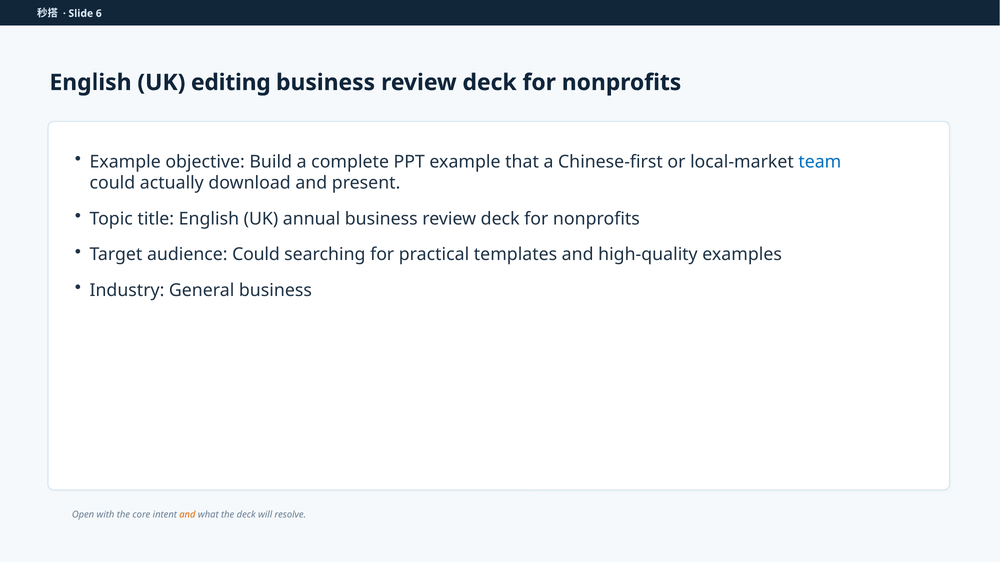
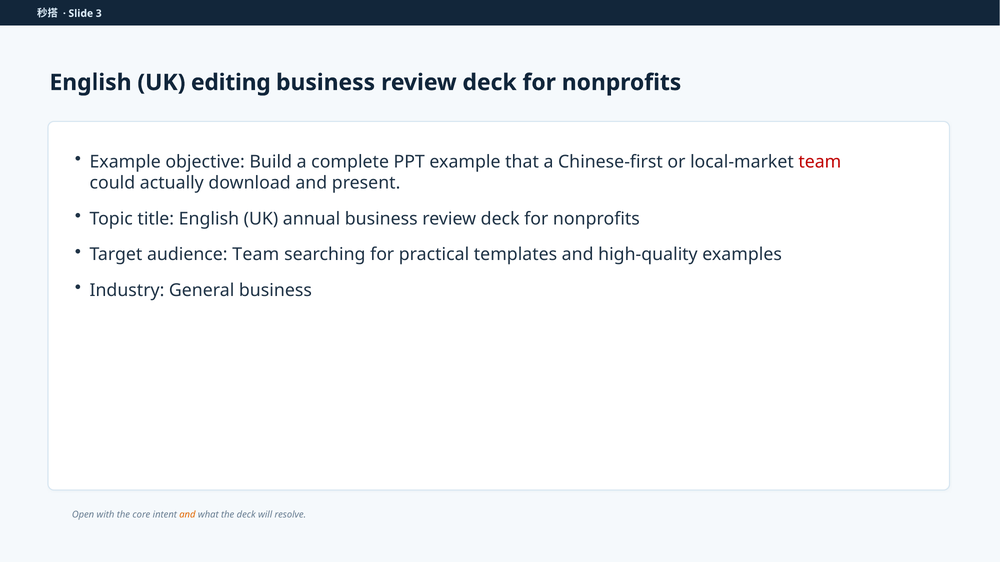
6: 6 -> 3
team at (820, 162) colour: blue -> red
audience Could: Could -> Team
